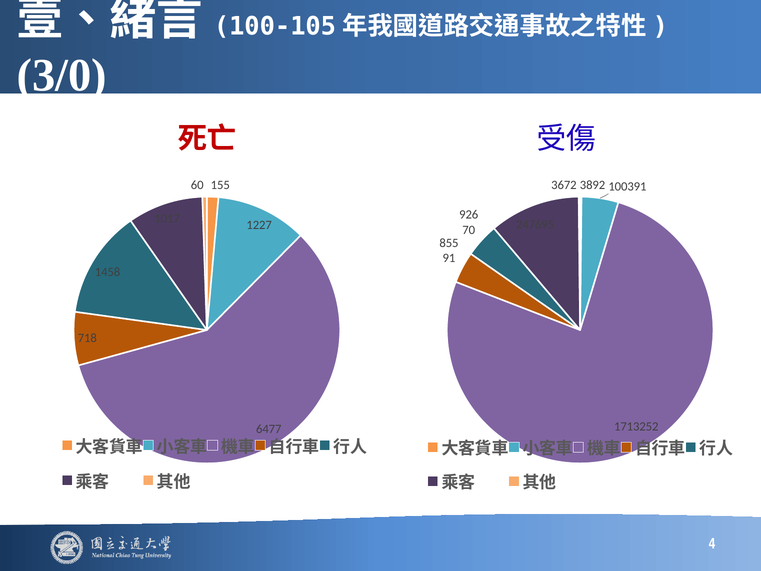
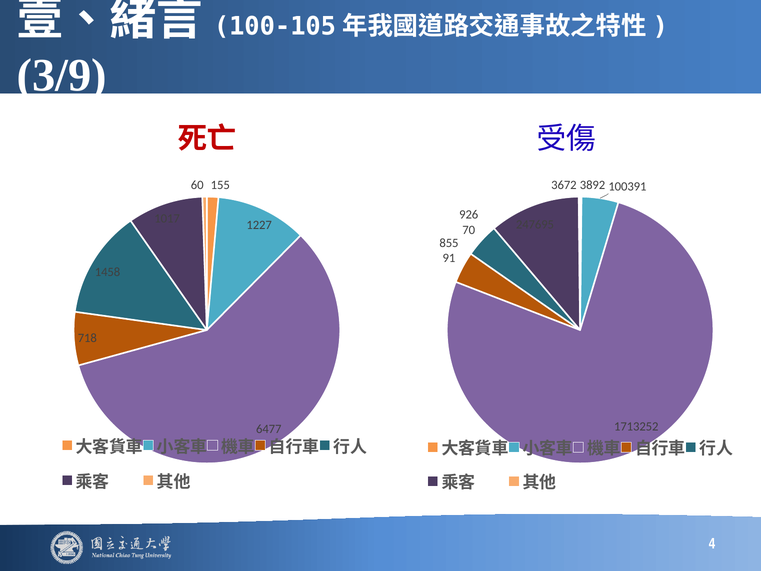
3/0: 3/0 -> 3/9
